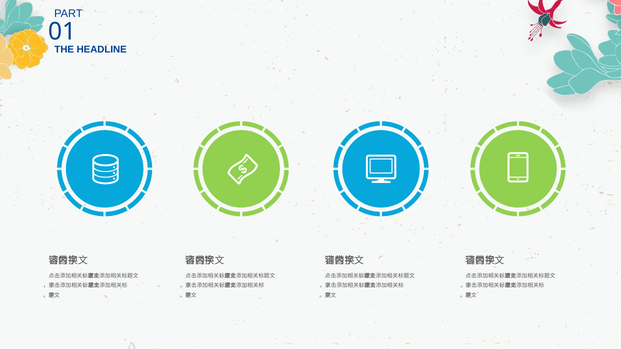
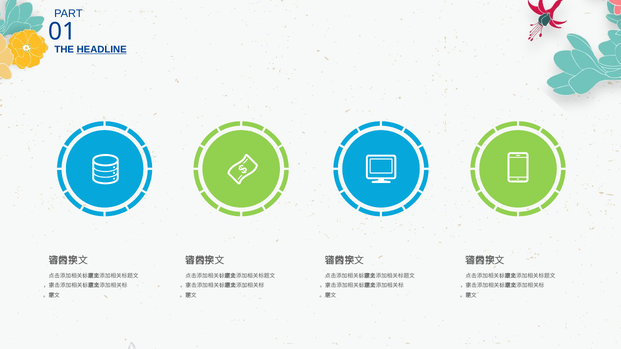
HEADLINE underline: none -> present
